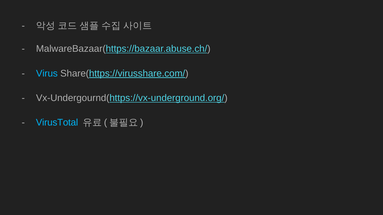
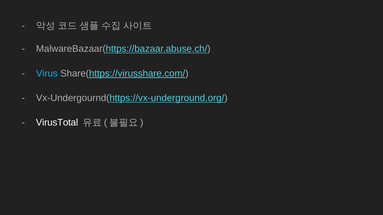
VirusTotal colour: light blue -> white
